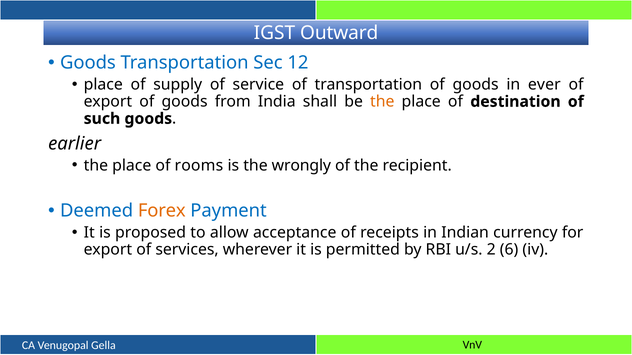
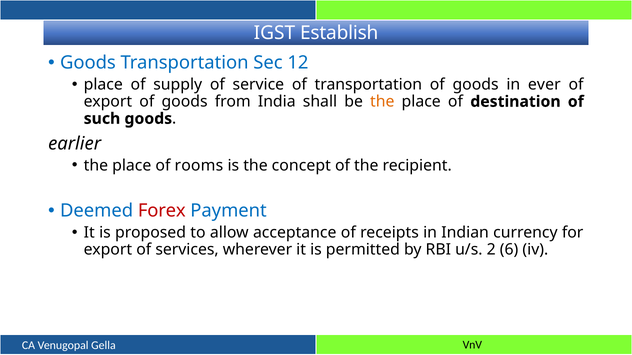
Outward: Outward -> Establish
wrongly: wrongly -> concept
Forex colour: orange -> red
